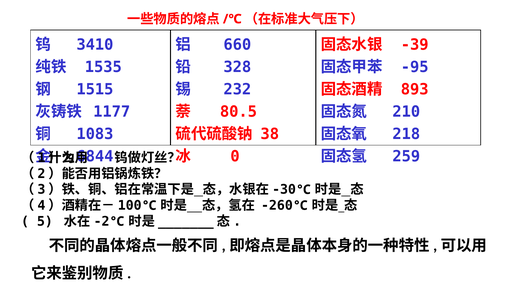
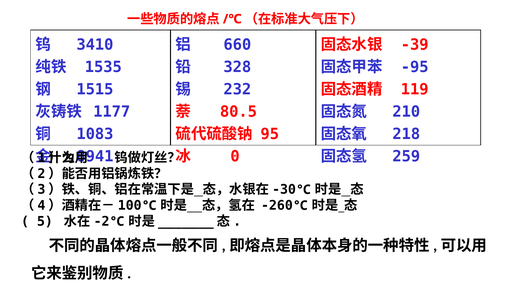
893: 893 -> 119
38: 38 -> 95
6844: 6844 -> 8941
